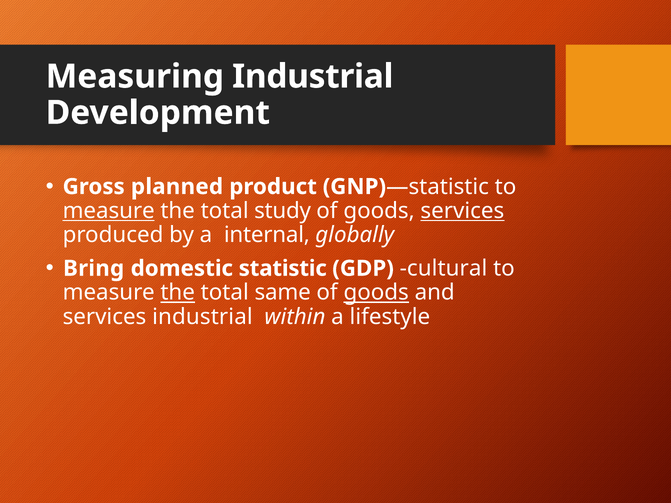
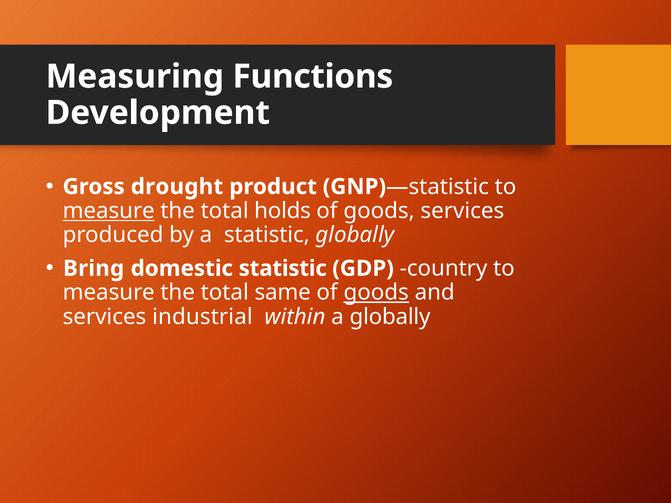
Measuring Industrial: Industrial -> Functions
planned: planned -> drought
study: study -> holds
services at (462, 211) underline: present -> none
a internal: internal -> statistic
cultural: cultural -> country
the at (178, 293) underline: present -> none
a lifestyle: lifestyle -> globally
